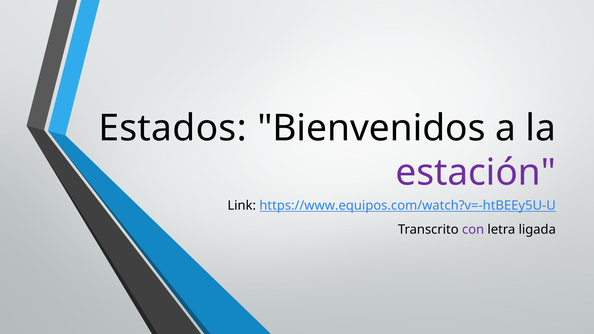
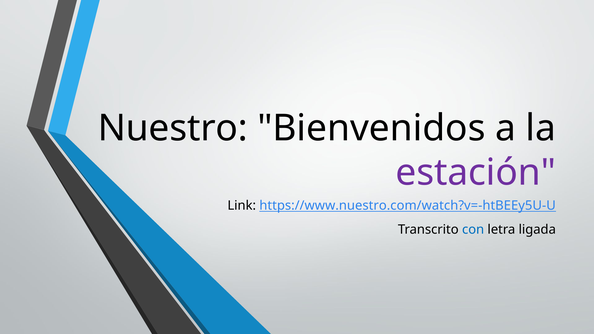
Estados: Estados -> Nuestro
https://www.equipos.com/watch?v=-htBEEy5U-U: https://www.equipos.com/watch?v=-htBEEy5U-U -> https://www.nuestro.com/watch?v=-htBEEy5U-U
con colour: purple -> blue
